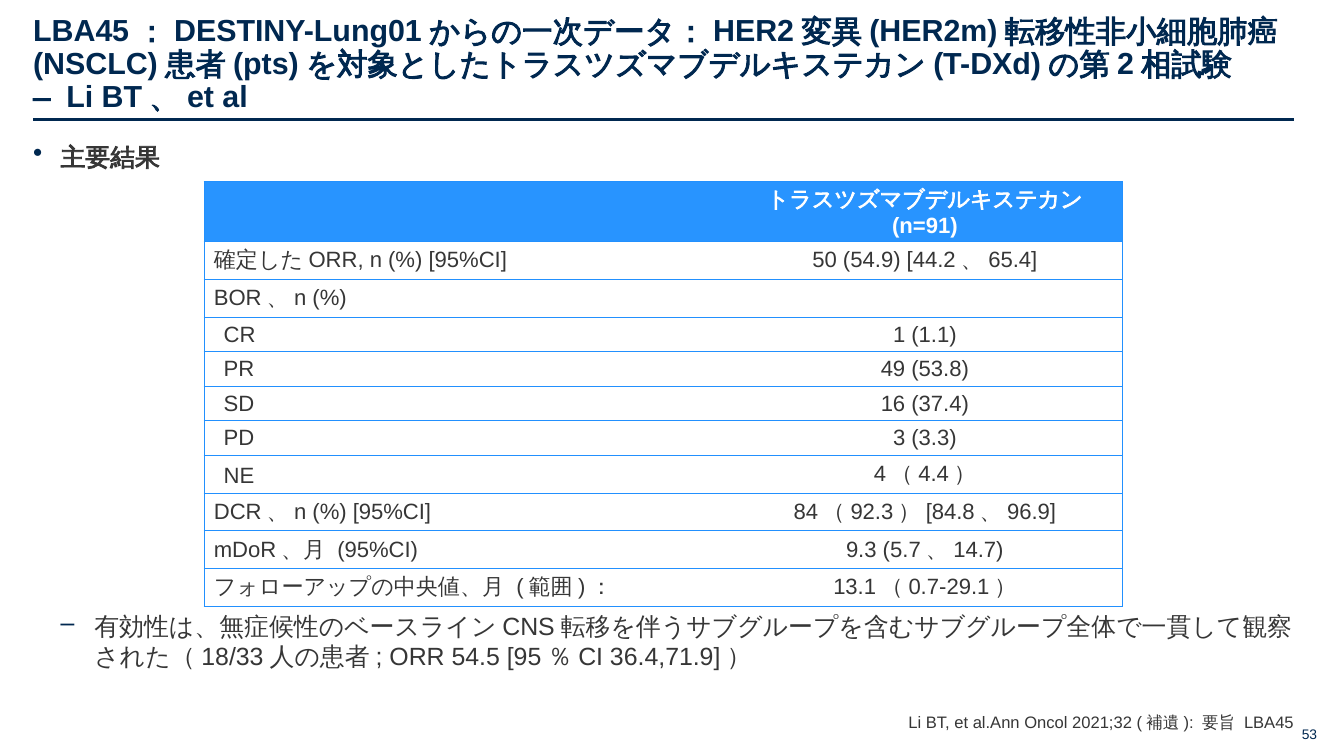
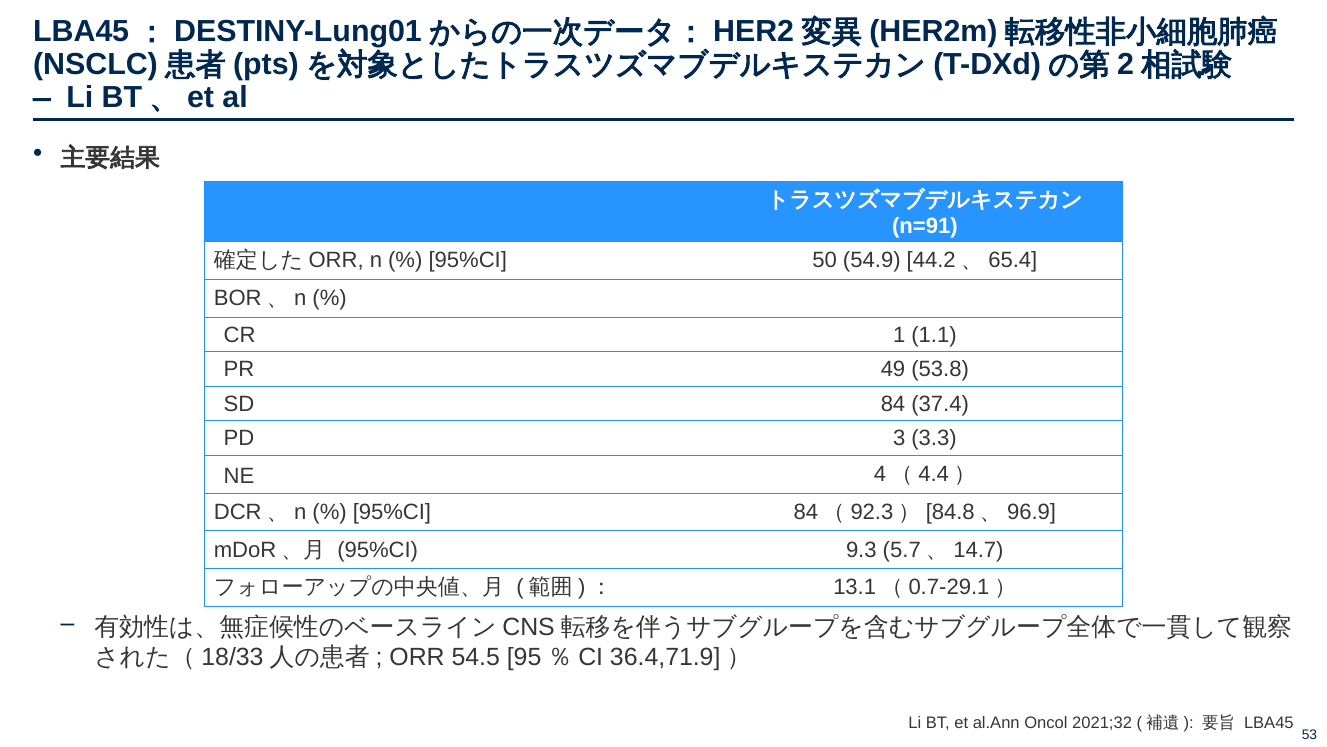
16: 16 -> 84
